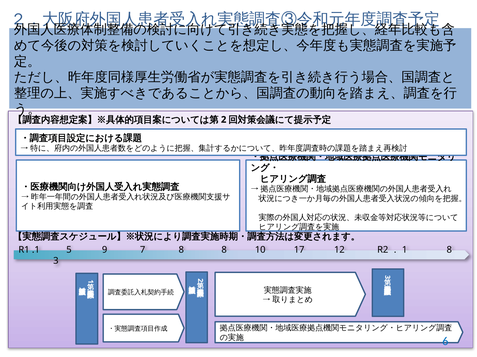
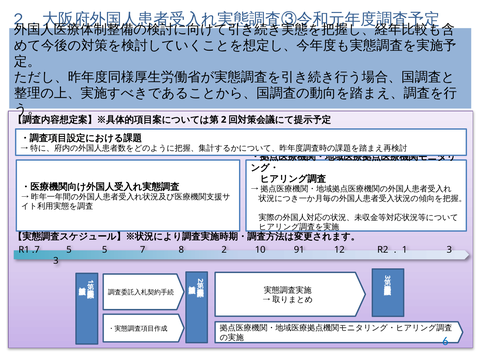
.1: .1 -> .7
5 9: 9 -> 5
8 8: 8 -> 2
17: 17 -> 91
R2．1 8: 8 -> 3
